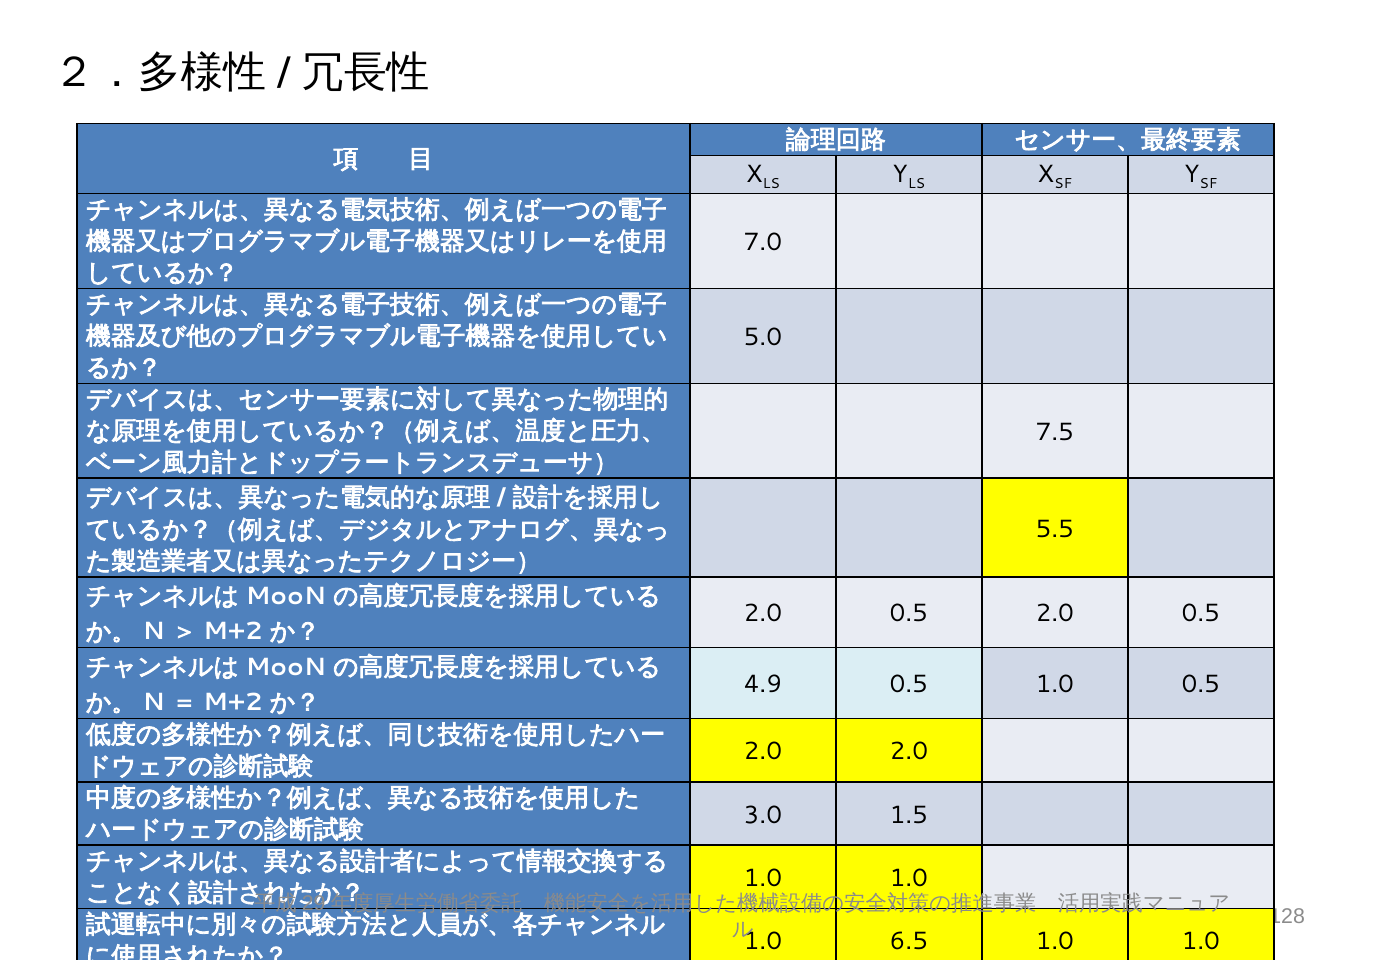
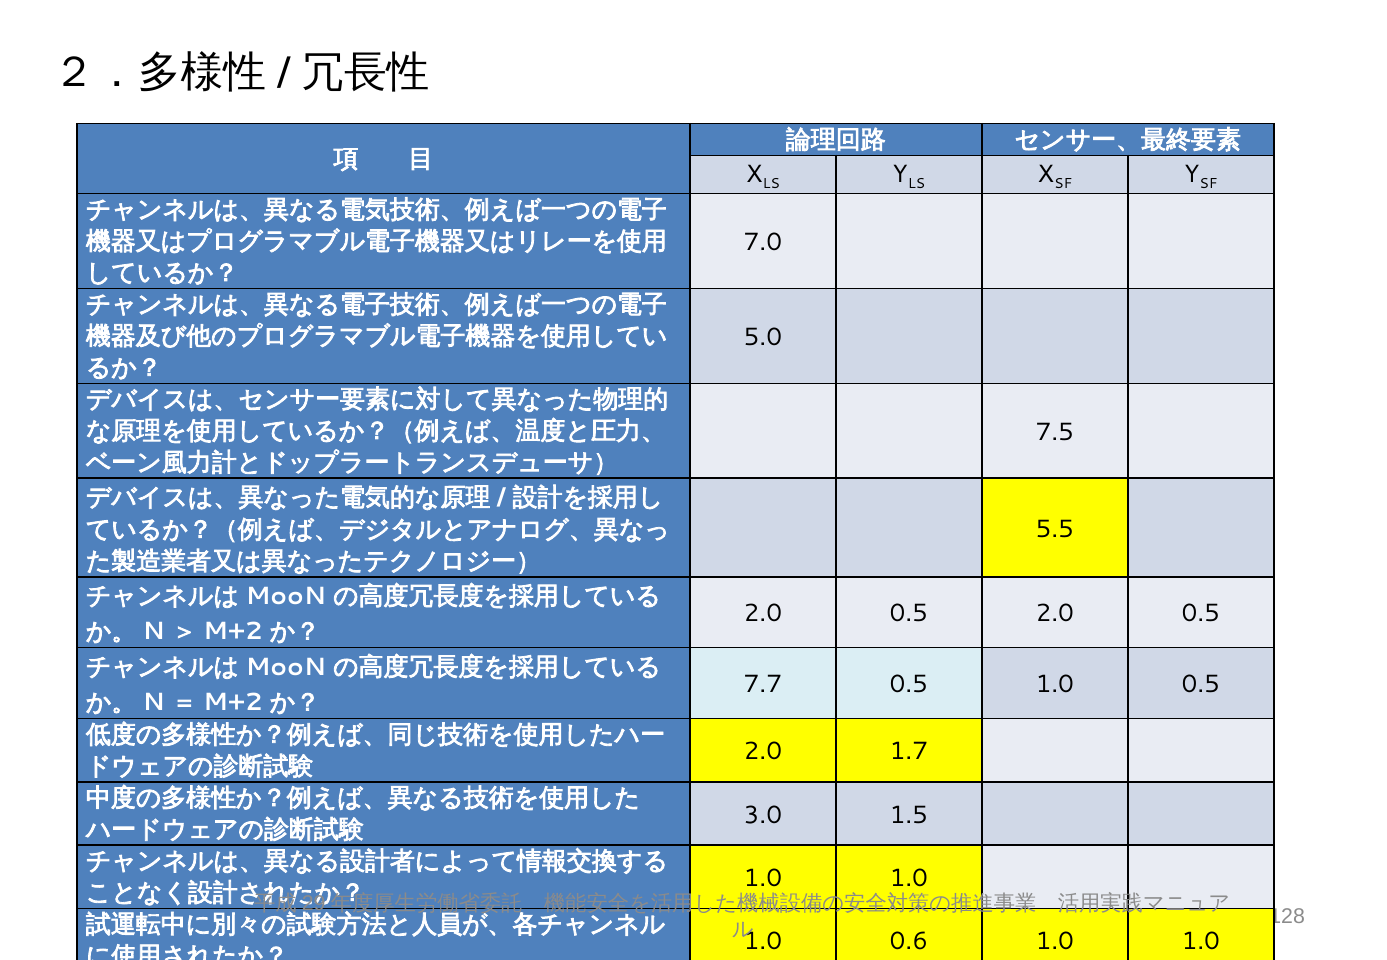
4.9: 4.9 -> 7.7
2.0 2.0: 2.0 -> 1.7
6.5: 6.5 -> 0.6
